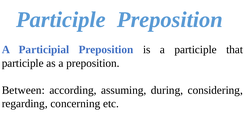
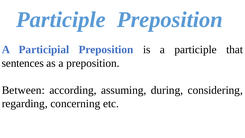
participle at (23, 63): participle -> sentences
